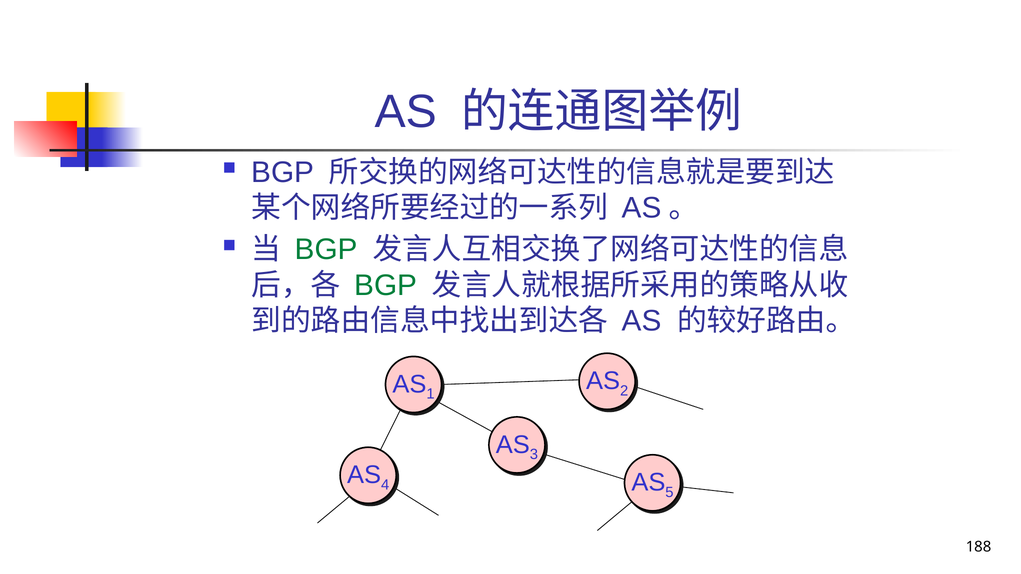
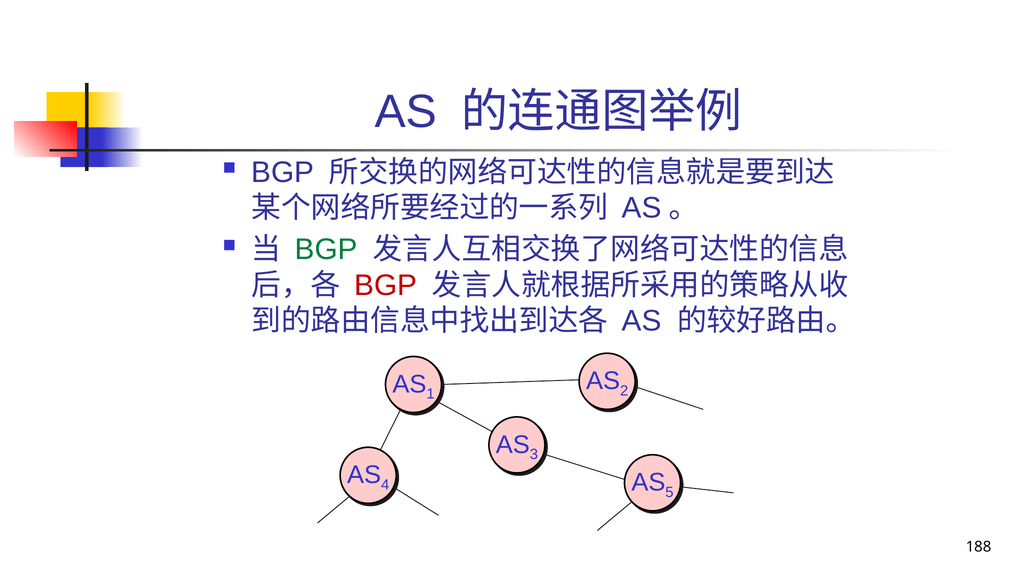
BGP at (386, 286) colour: green -> red
